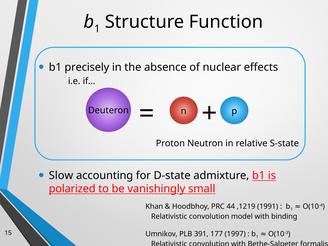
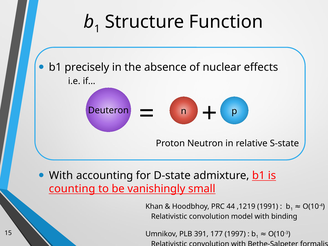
Slow at (61, 176): Slow -> With
polarized: polarized -> counting
